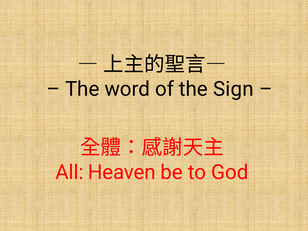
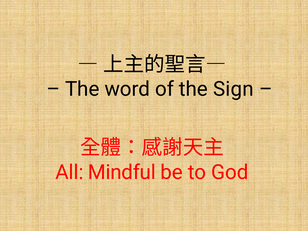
Heaven: Heaven -> Mindful
